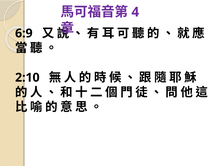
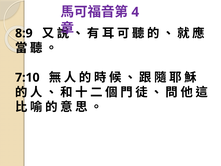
6:9: 6:9 -> 8:9
2:10: 2:10 -> 7:10
